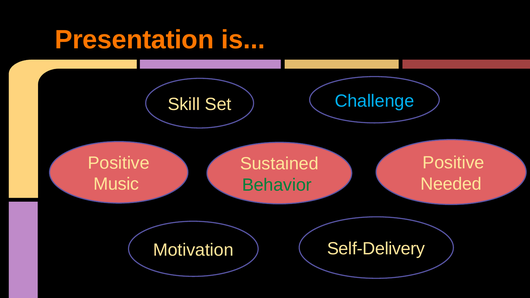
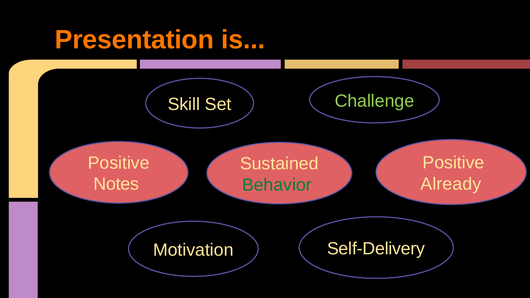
Challenge colour: light blue -> light green
Needed: Needed -> Already
Music: Music -> Notes
